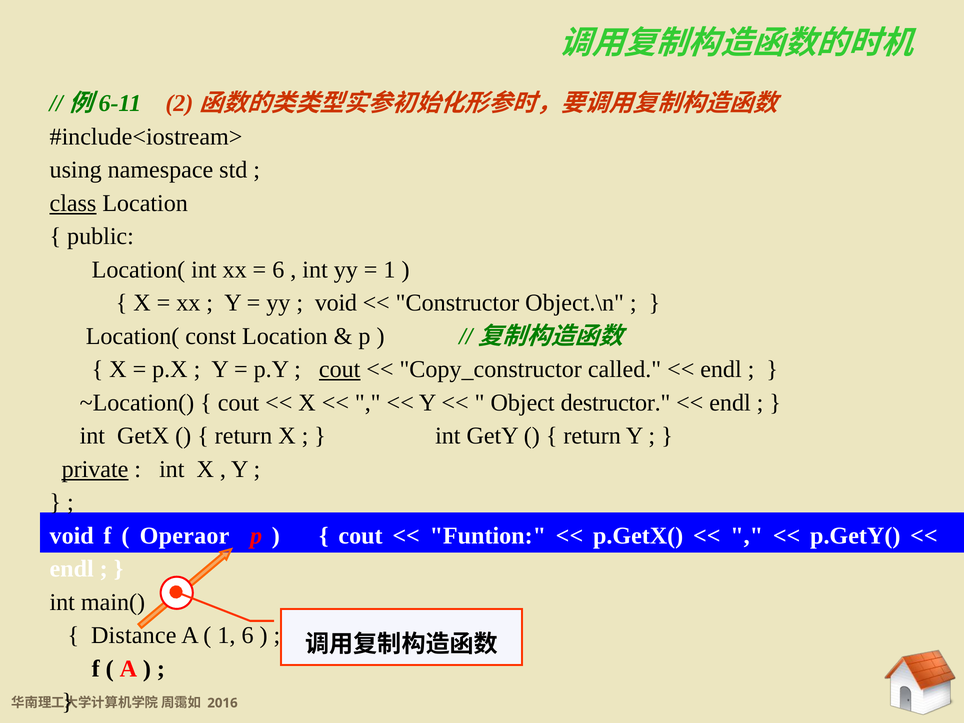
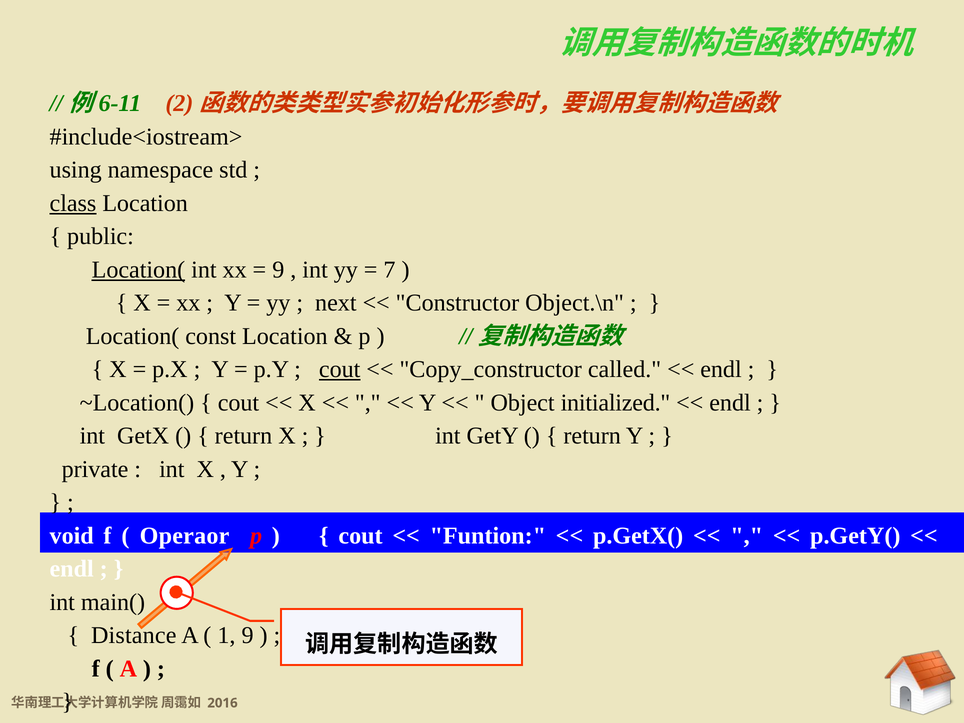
Location( at (138, 270) underline: none -> present
6 at (278, 270): 6 -> 9
1 at (389, 270): 1 -> 7
void at (336, 303): void -> next
destructor: destructor -> initialized
private underline: present -> none
6 at (248, 635): 6 -> 9
